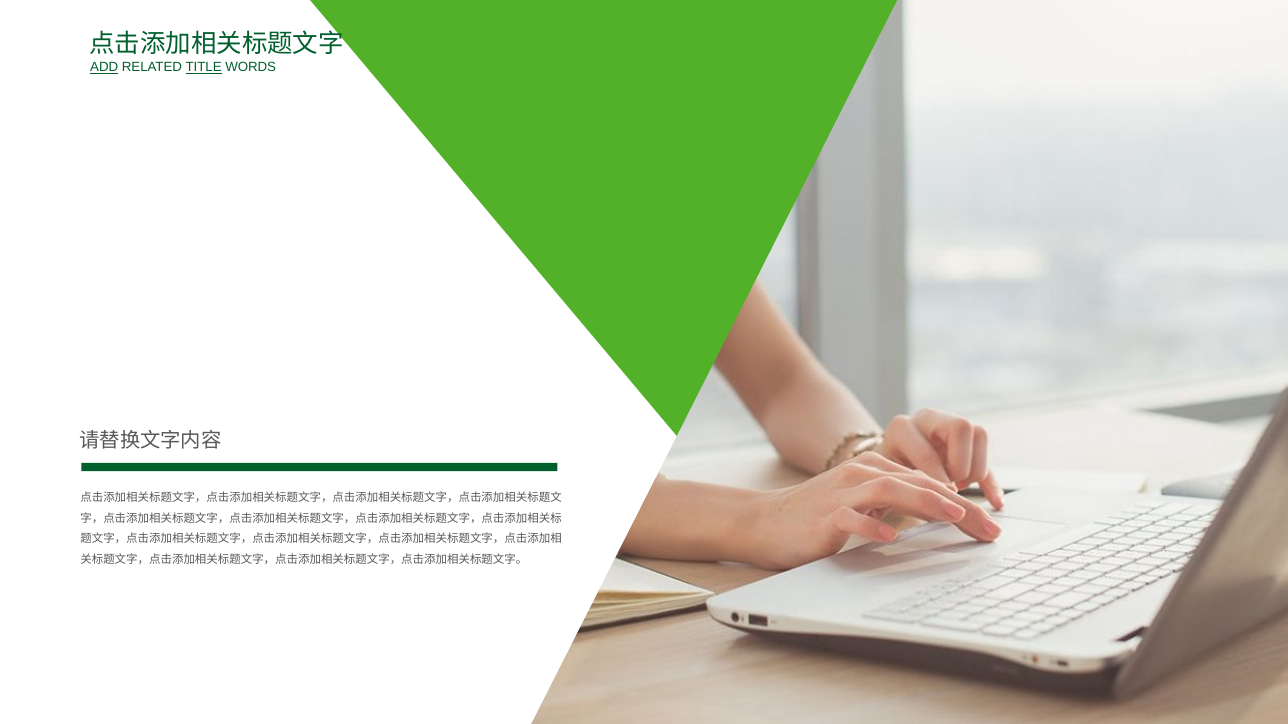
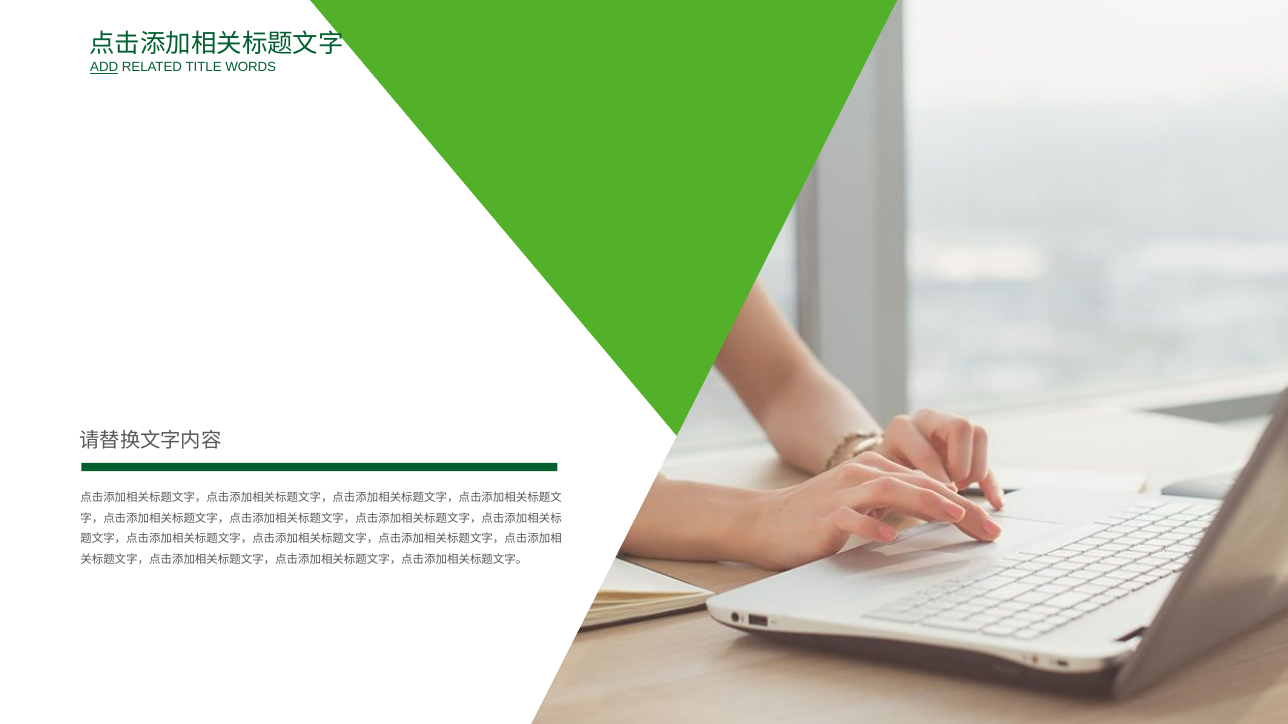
TITLE underline: present -> none
